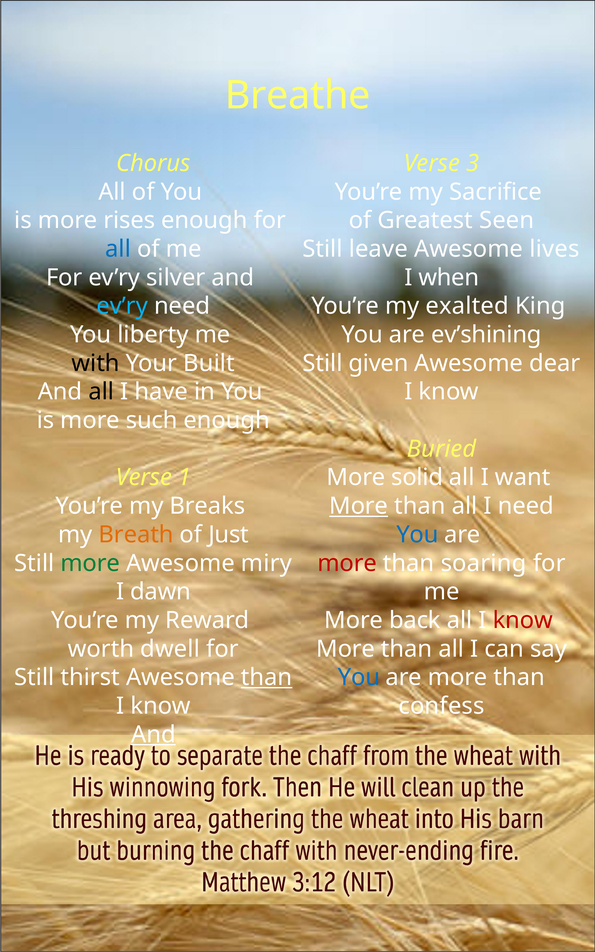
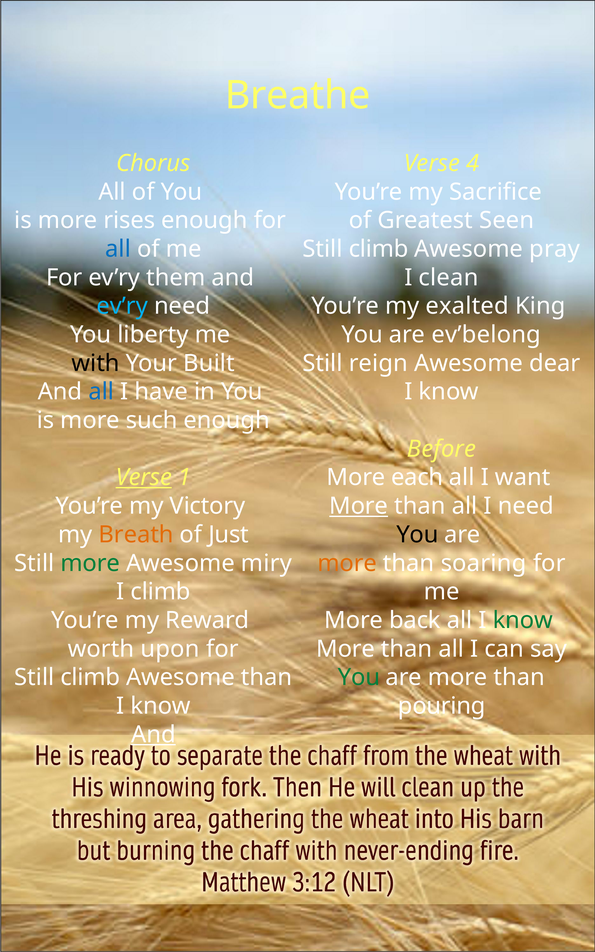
3: 3 -> 4
leave at (378, 249): leave -> climb
lives: lives -> pray
silver: silver -> them
when: when -> clean
ev’shining: ev’shining -> ev’belong
given: given -> reign
all at (101, 392) colour: black -> blue
Buried: Buried -> Before
Verse at (144, 477) underline: none -> present
solid: solid -> each
Breaks: Breaks -> Victory
You at (417, 535) colour: blue -> black
more at (347, 563) colour: red -> orange
I dawn: dawn -> climb
know at (523, 620) colour: red -> green
dwell: dwell -> upon
thirst at (90, 677): thirst -> climb
than at (267, 677) underline: present -> none
You at (359, 677) colour: blue -> green
confess: confess -> pouring
